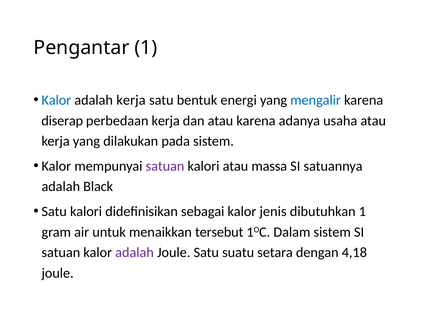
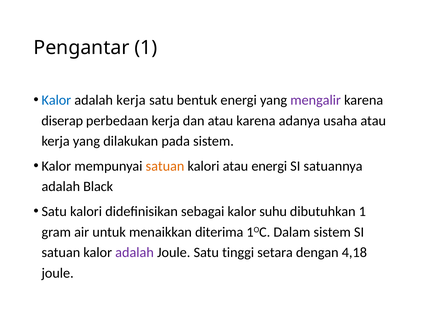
mengalir colour: blue -> purple
satuan at (165, 166) colour: purple -> orange
atau massa: massa -> energi
jenis: jenis -> suhu
tersebut: tersebut -> diterima
suatu: suatu -> tinggi
